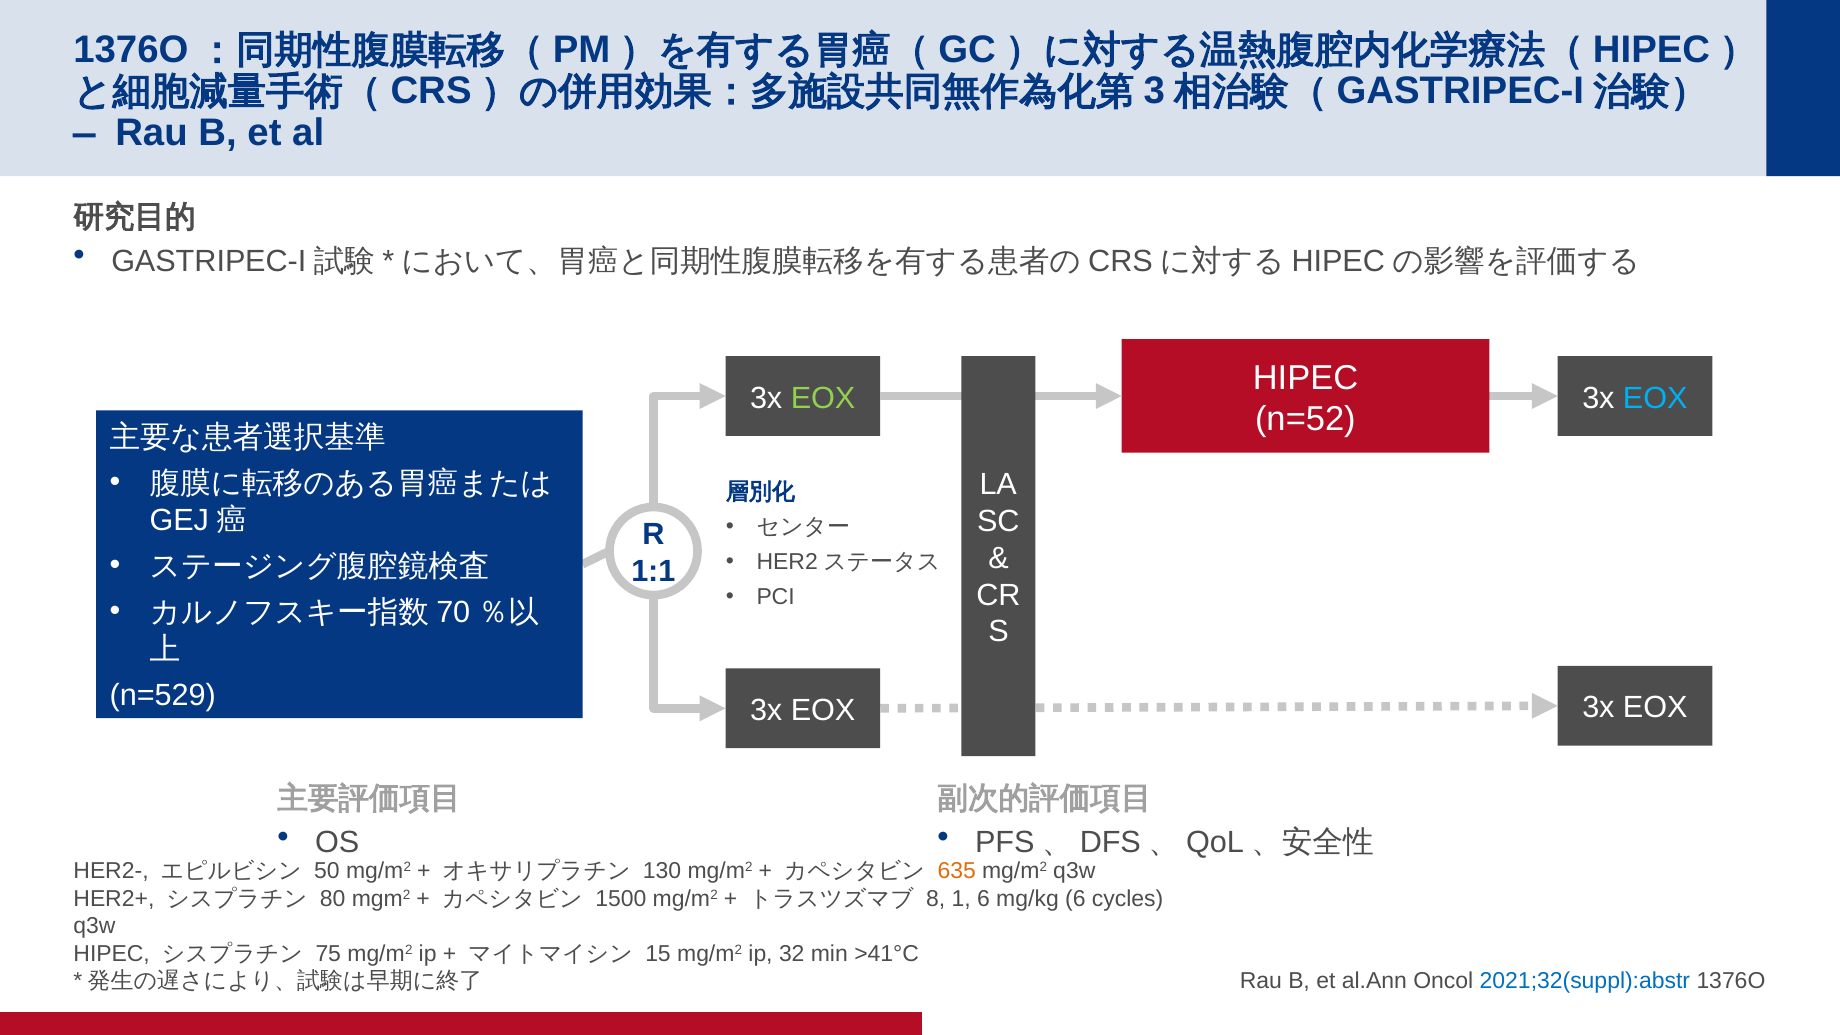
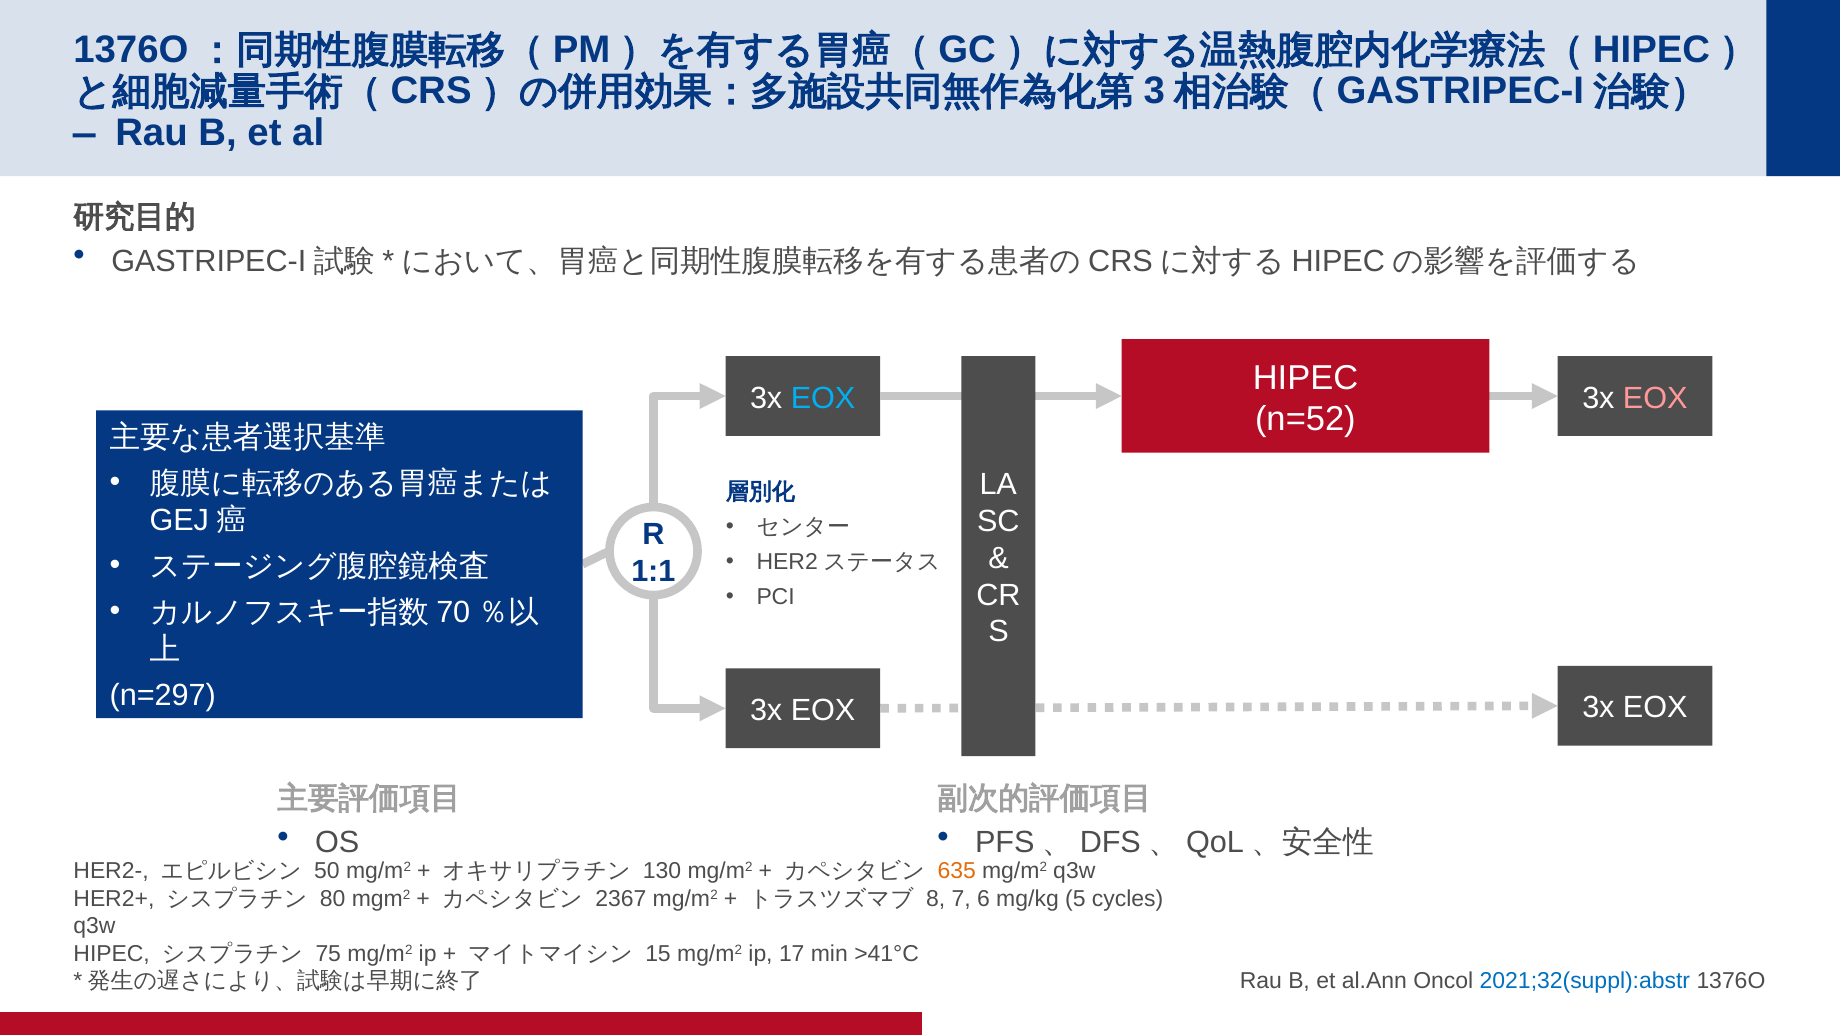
EOX at (823, 398) colour: light green -> light blue
EOX at (1655, 398) colour: light blue -> pink
n=529: n=529 -> n=297
1500: 1500 -> 2367
1: 1 -> 7
mg/kg 6: 6 -> 5
32: 32 -> 17
